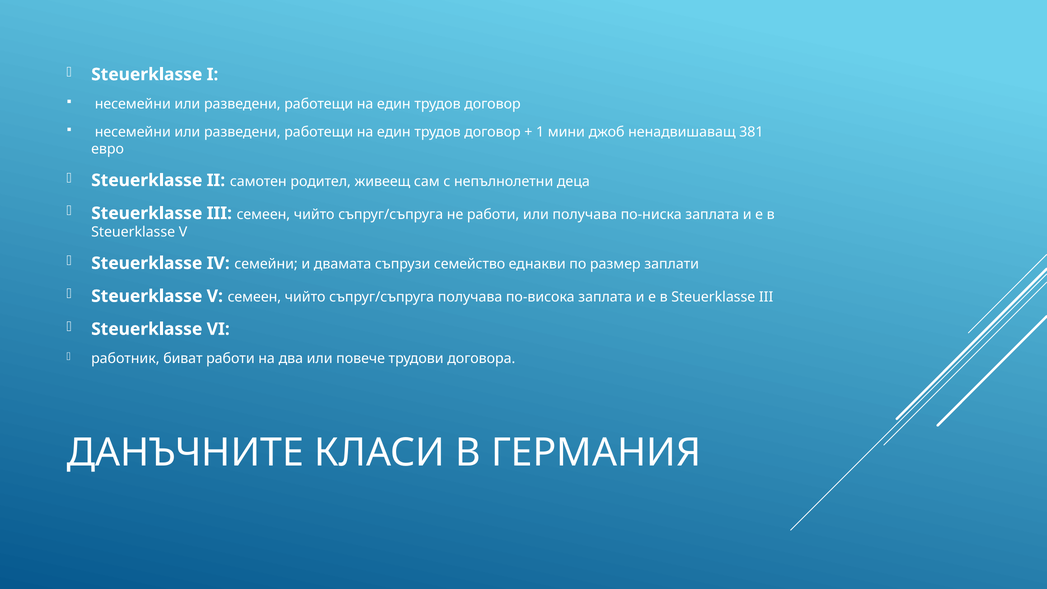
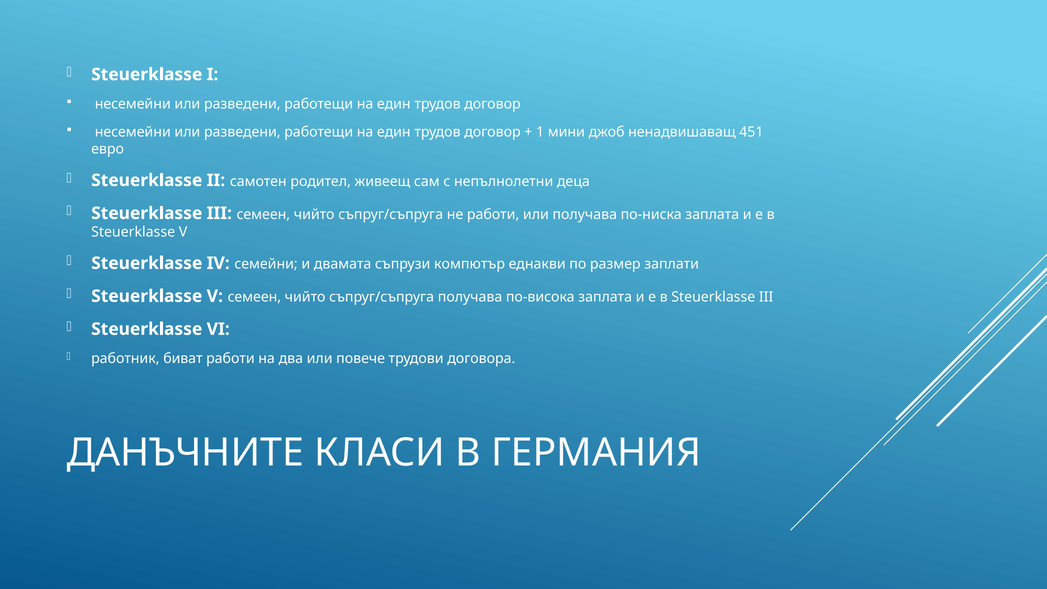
381: 381 -> 451
семейство: семейство -> компютър
